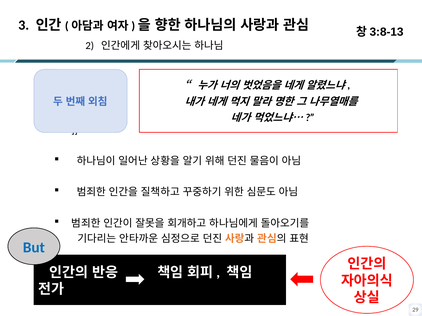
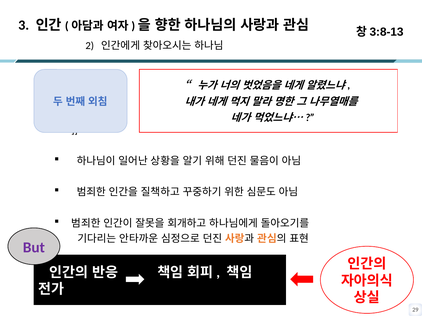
But colour: blue -> purple
